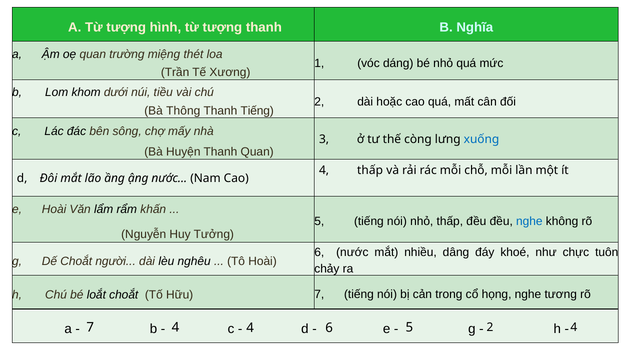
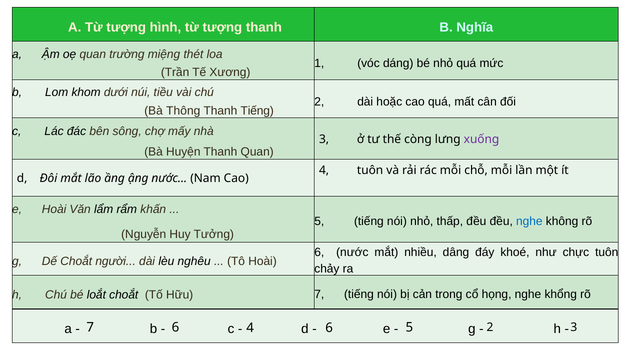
xuống colour: blue -> purple
4 thấp: thấp -> tuôn
tương: tương -> khổng
7 4: 4 -> 6
2 4: 4 -> 3
